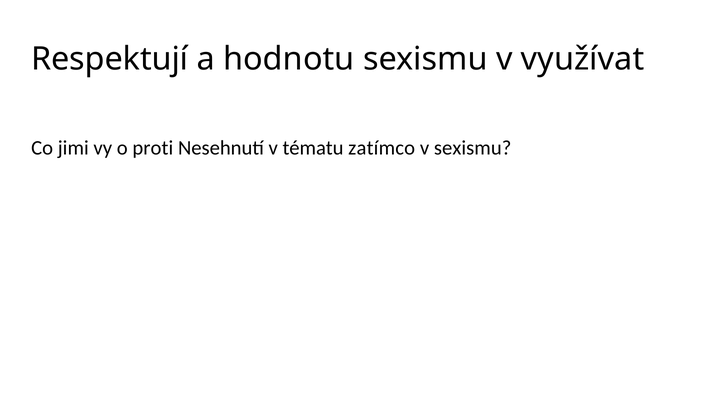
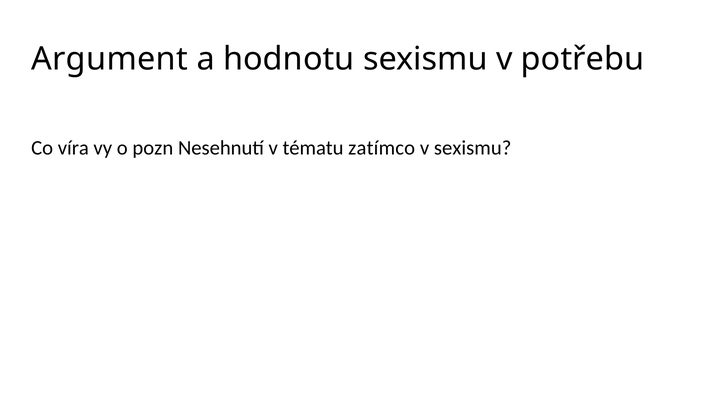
Respektují: Respektují -> Argument
využívat: využívat -> potřebu
jimi: jimi -> víra
proti: proti -> pozn
